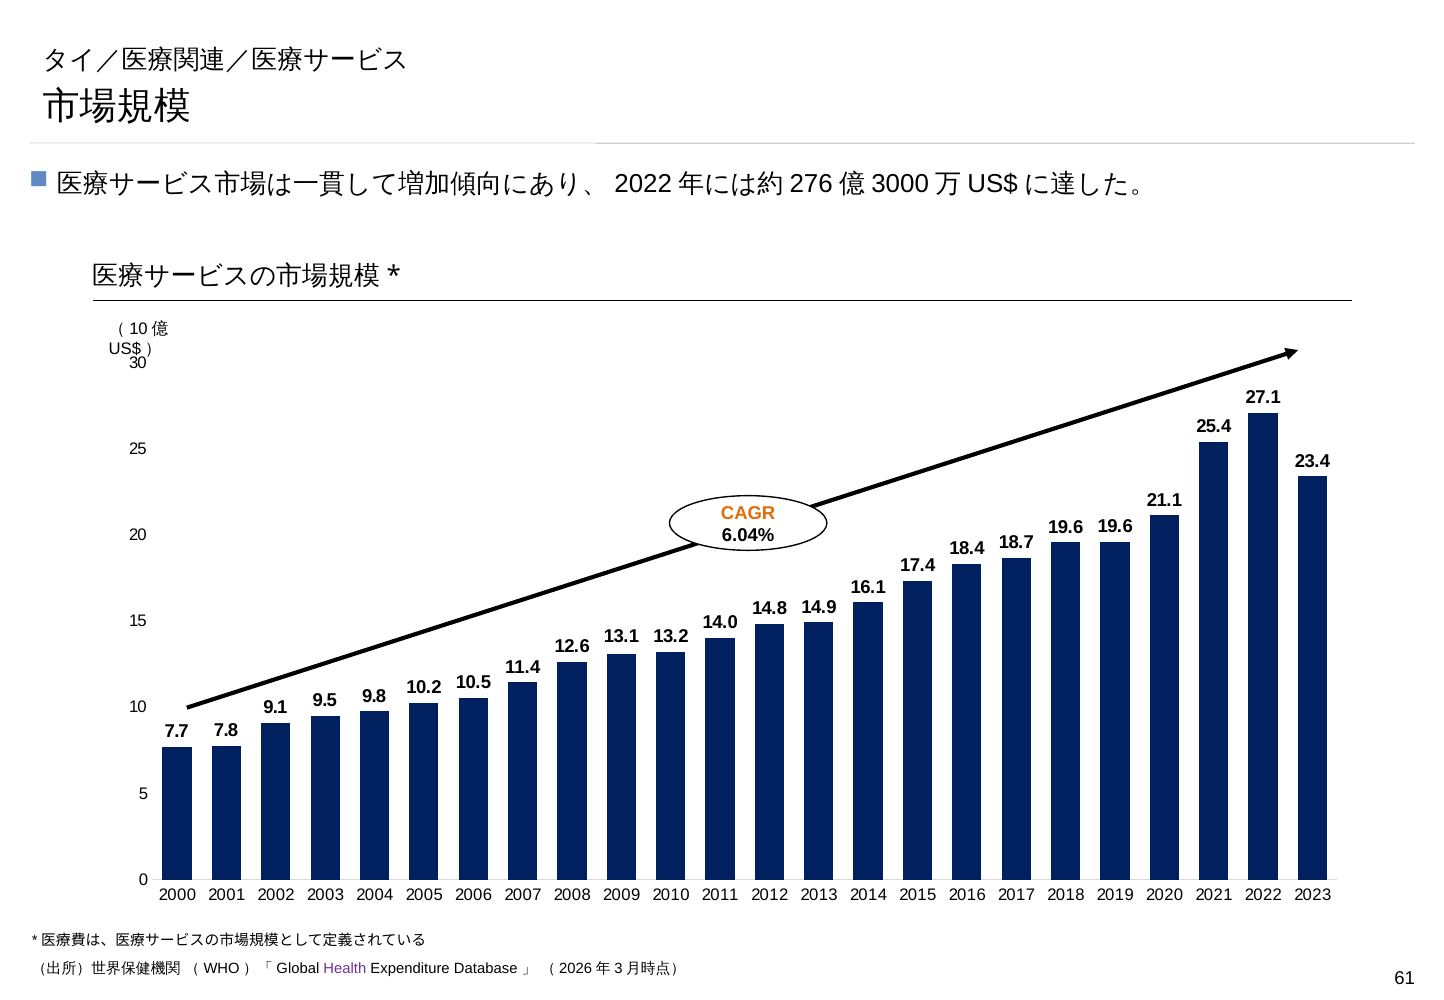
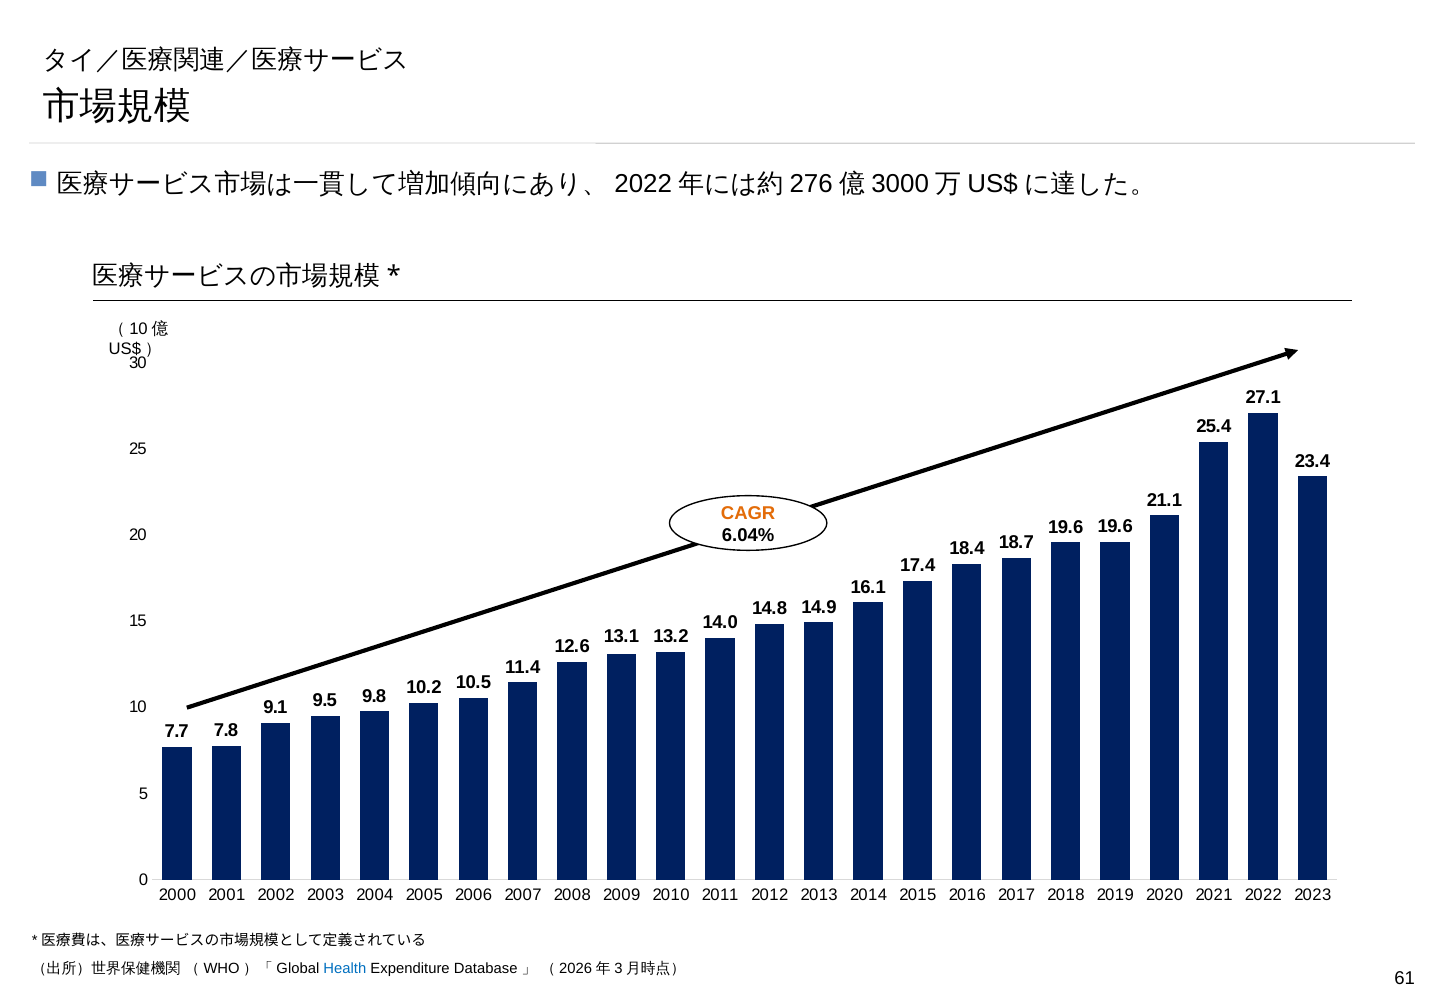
Health colour: purple -> blue
